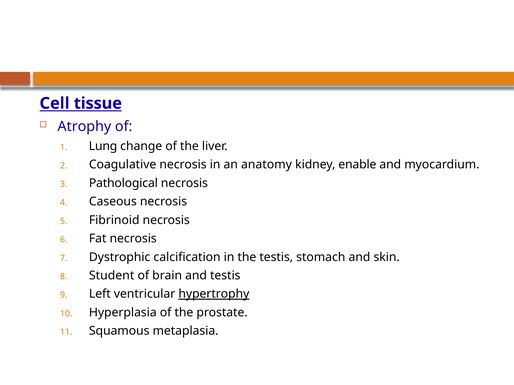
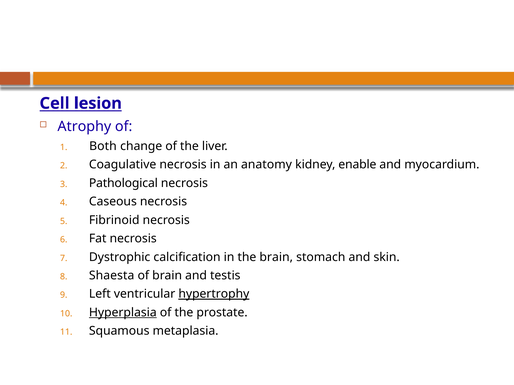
tissue: tissue -> lesion
Lung: Lung -> Both
the testis: testis -> brain
Student: Student -> Shaesta
Hyperplasia underline: none -> present
